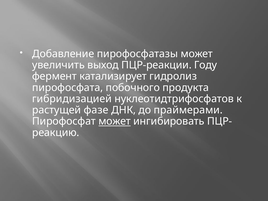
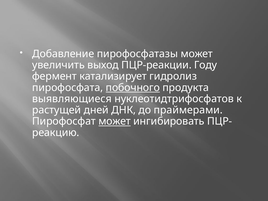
побочного underline: none -> present
гибридизацией: гибридизацией -> выявляющиеся
фазе: фазе -> дней
